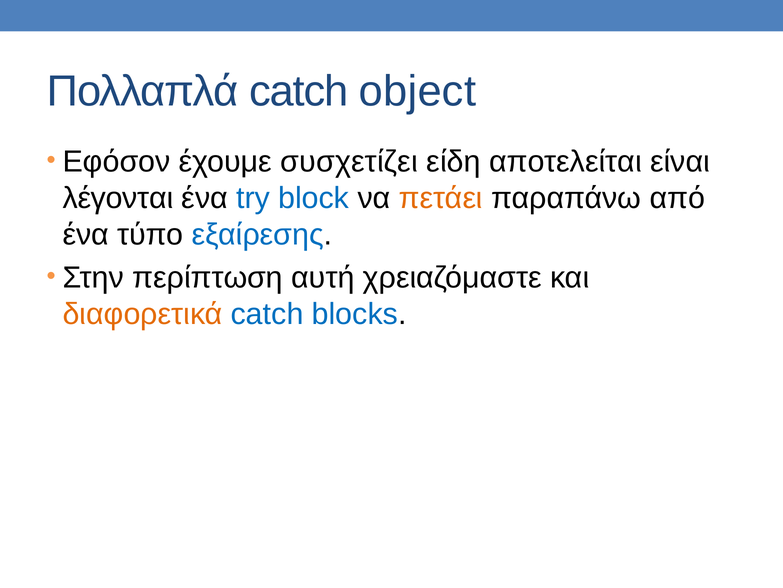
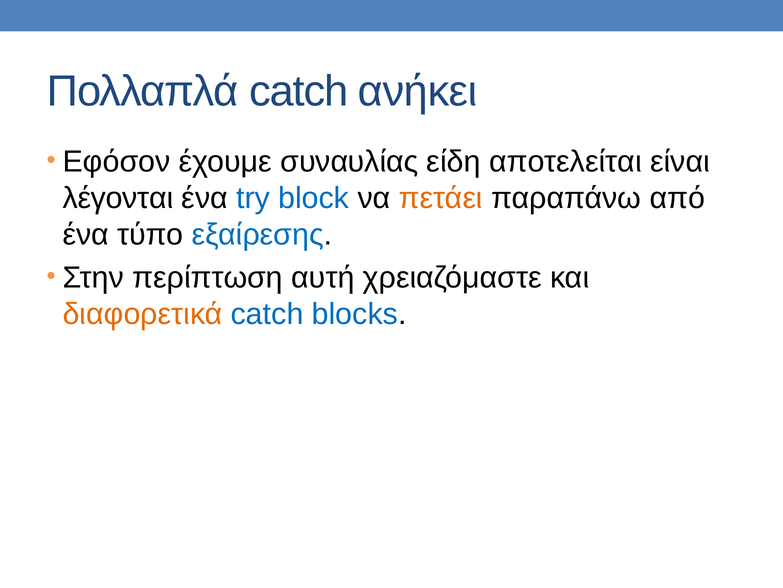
object: object -> ανήκει
συσχετίζει: συσχετίζει -> συναυλίας
